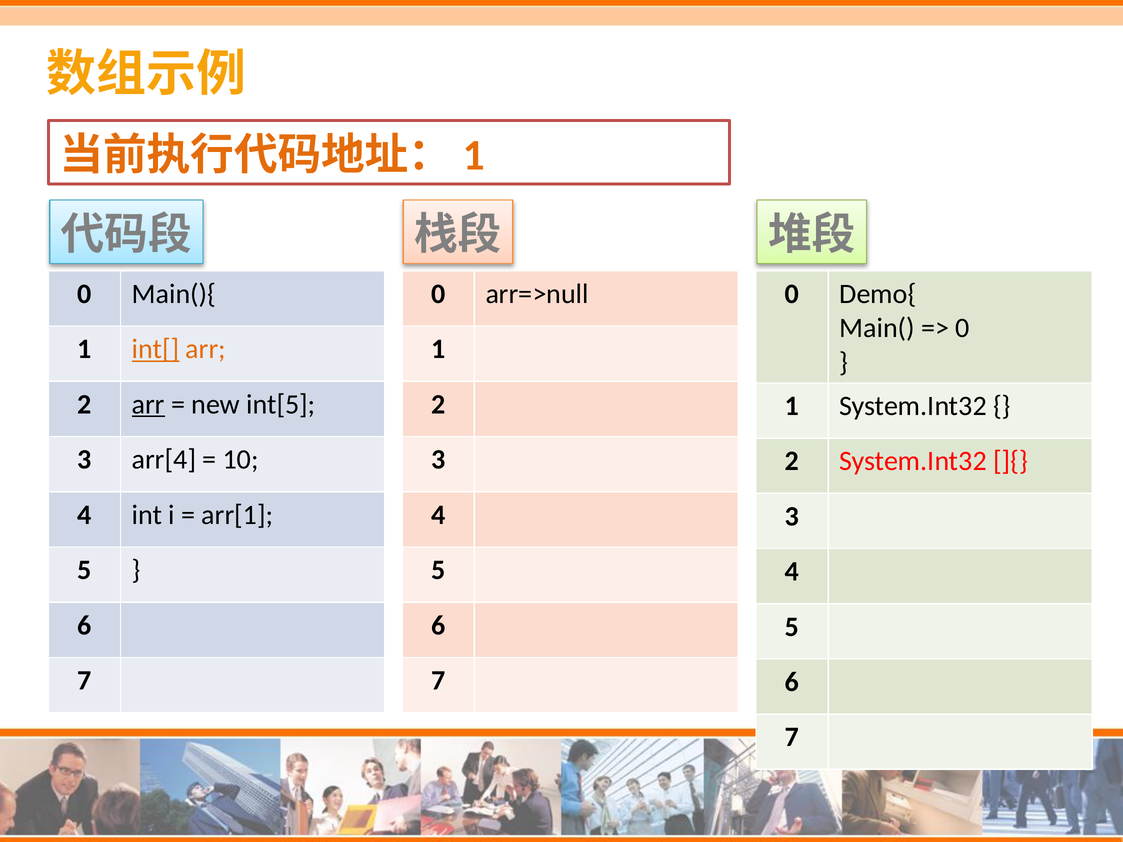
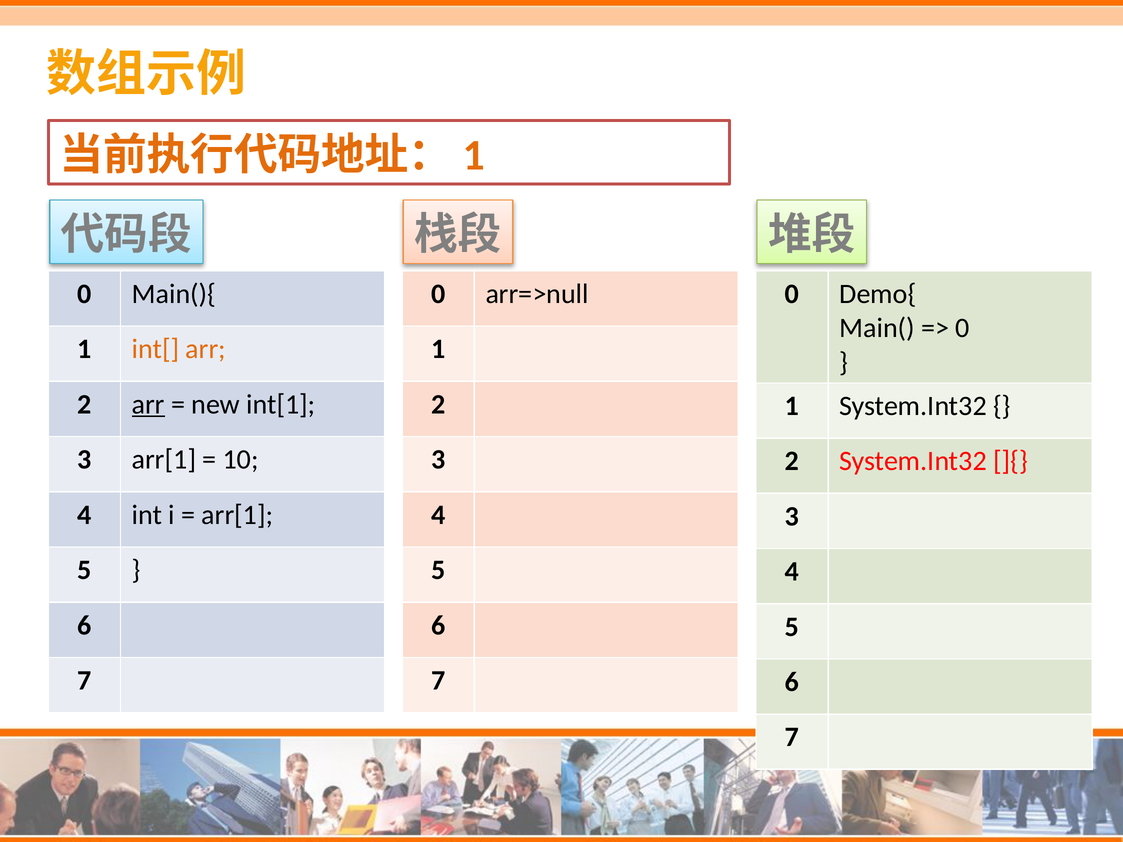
int[ underline: present -> none
int[5: int[5 -> int[1
3 arr[4: arr[4 -> arr[1
